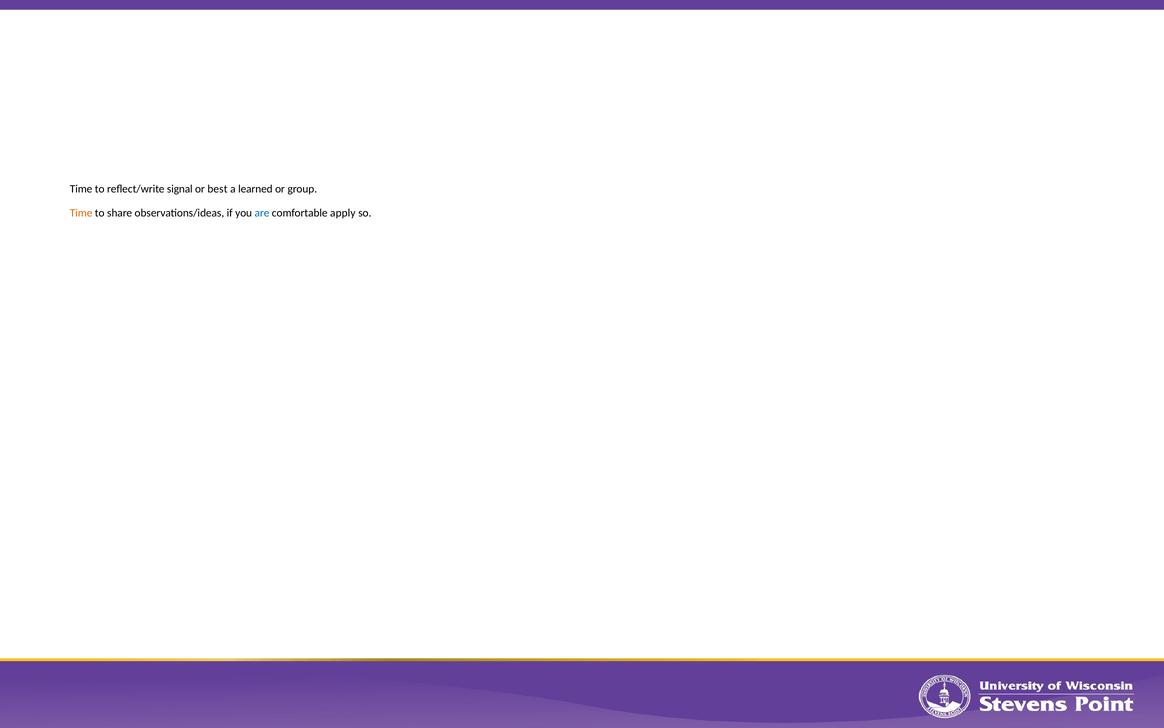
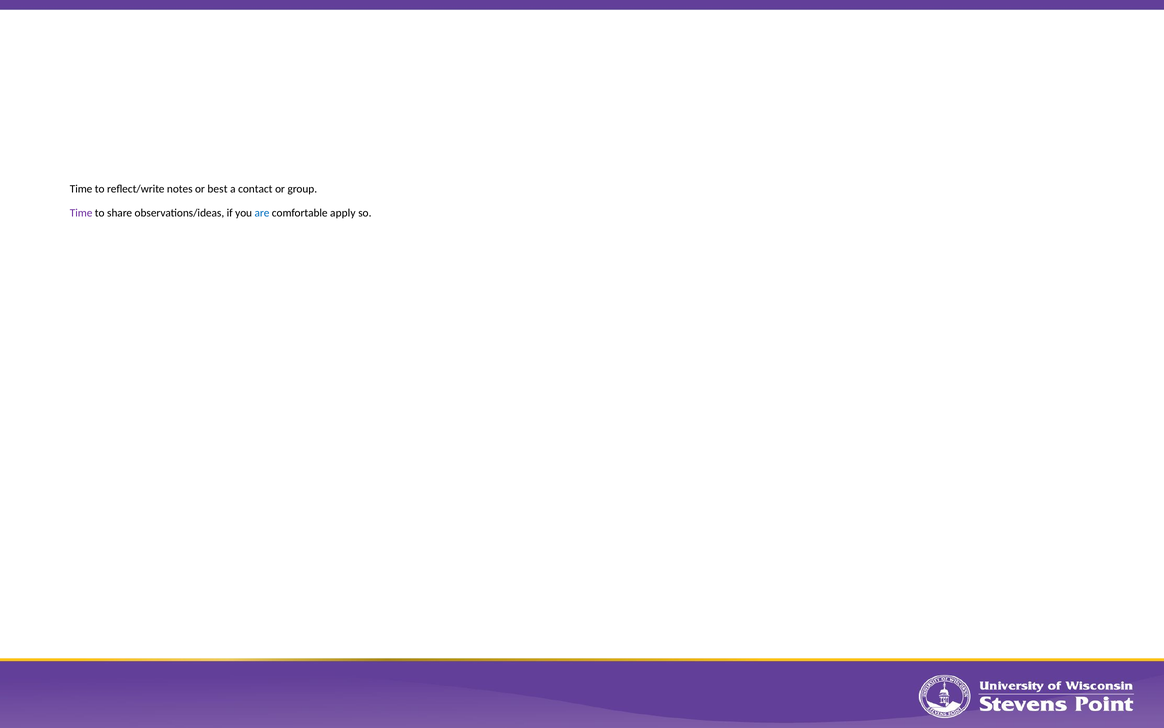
signal: signal -> notes
learned: learned -> contact
Time at (81, 213) colour: orange -> purple
